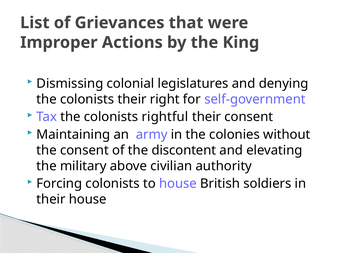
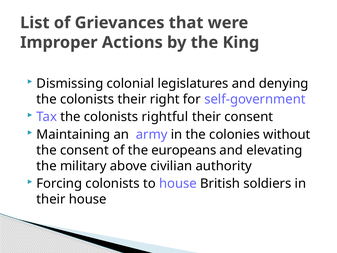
discontent: discontent -> europeans
